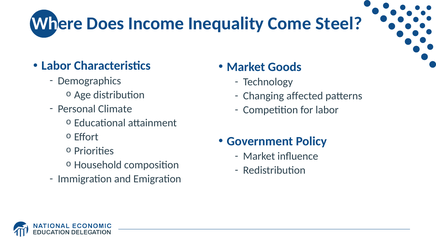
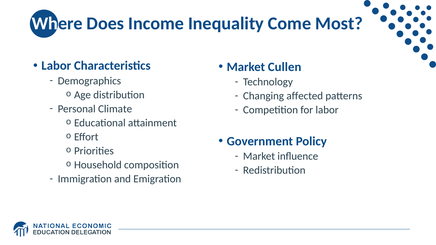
Steel: Steel -> Most
Goods: Goods -> Cullen
